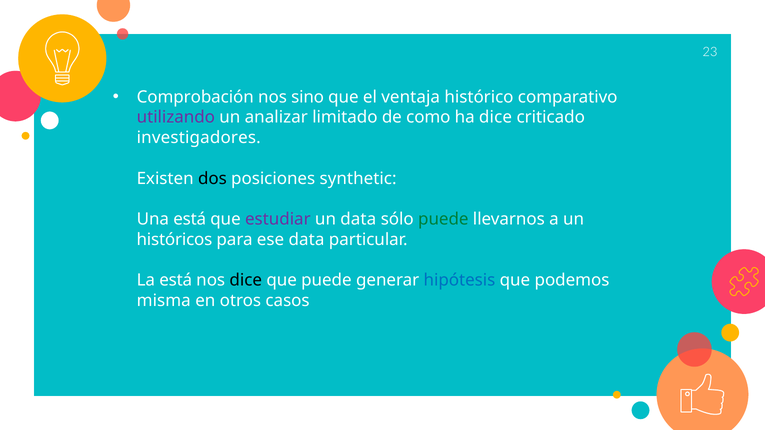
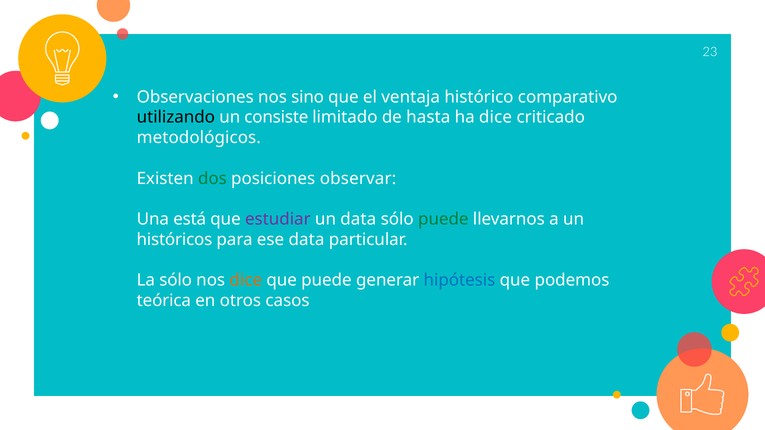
Comprobación: Comprobación -> Observaciones
utilizando colour: purple -> black
analizar: analizar -> consiste
como: como -> hasta
investigadores: investigadores -> metodológicos
dos colour: black -> green
synthetic: synthetic -> observar
La está: está -> sólo
dice at (246, 281) colour: black -> orange
misma: misma -> teórica
